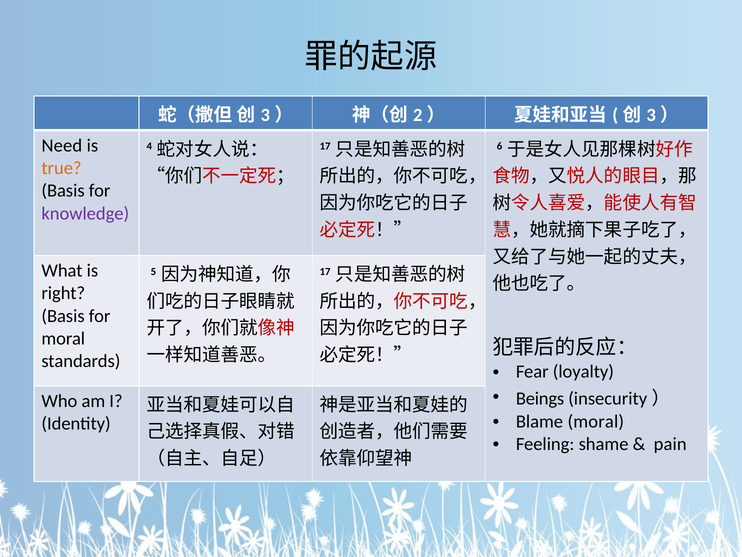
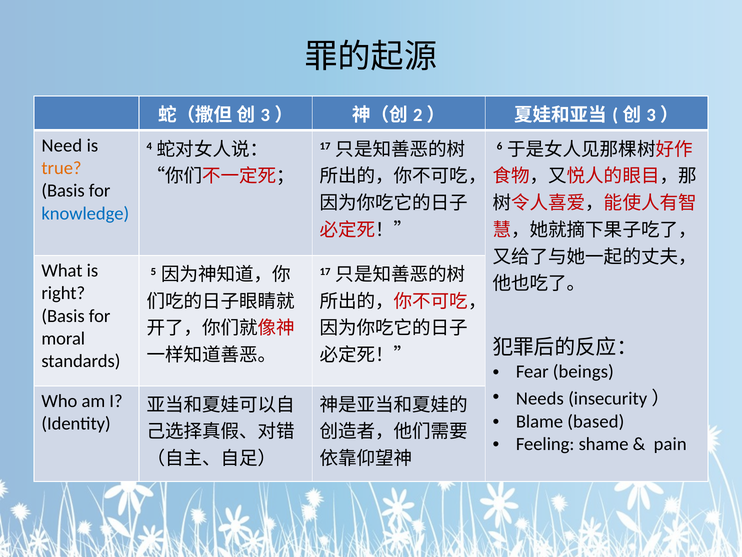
knowledge colour: purple -> blue
loyalty: loyalty -> beings
Beings: Beings -> Needs
Blame moral: moral -> based
